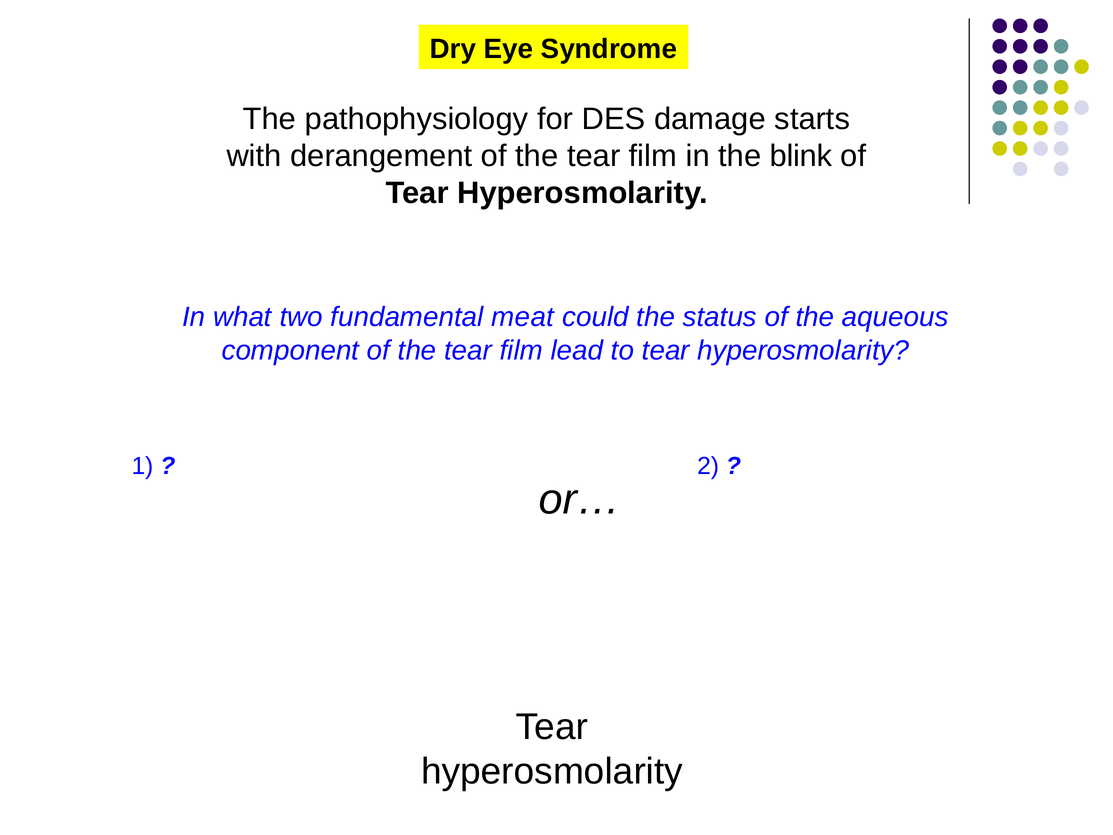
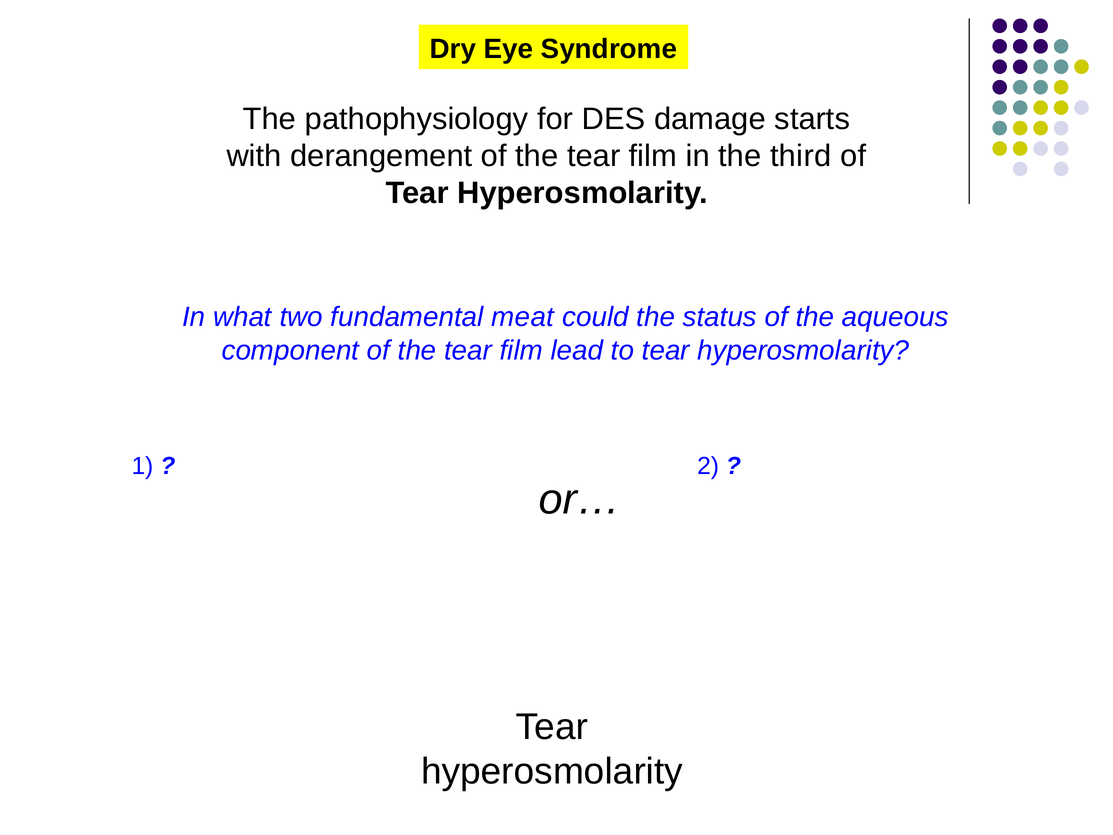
blink: blink -> third
